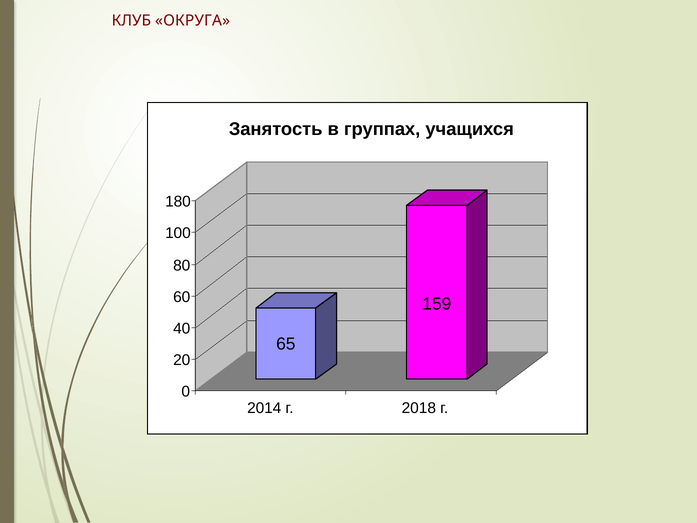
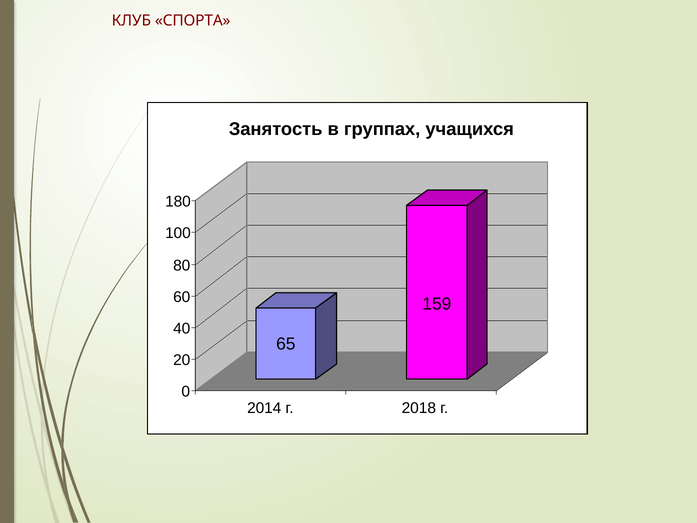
ОКРУГА: ОКРУГА -> СПОРТА
